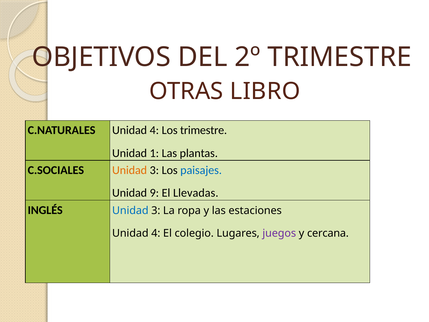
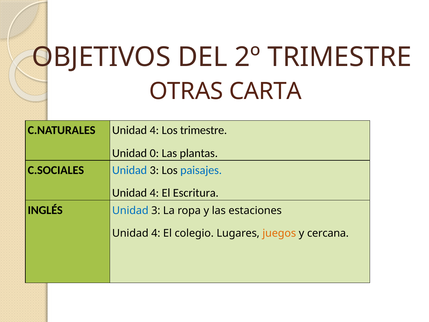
LIBRO: LIBRO -> CARTA
1: 1 -> 0
Unidad at (130, 170) colour: orange -> blue
9 at (154, 193): 9 -> 4
Llevadas: Llevadas -> Escritura
juegos colour: purple -> orange
